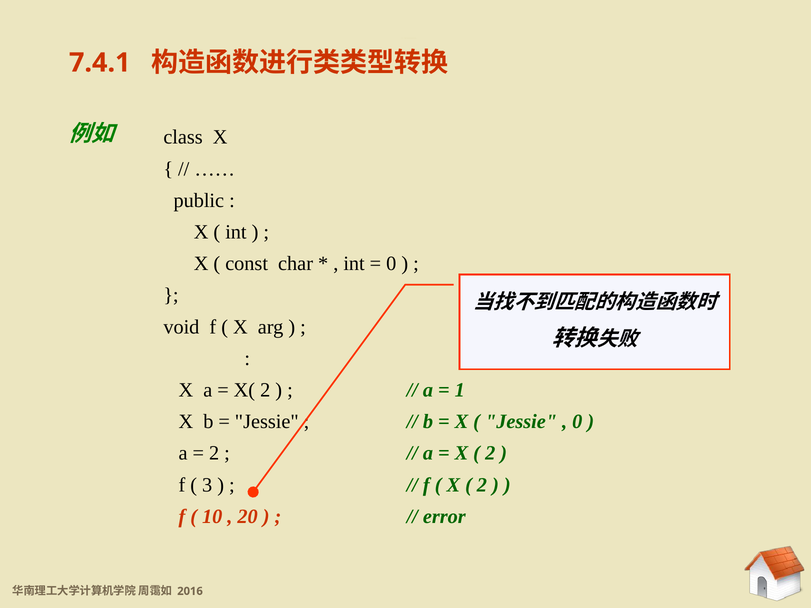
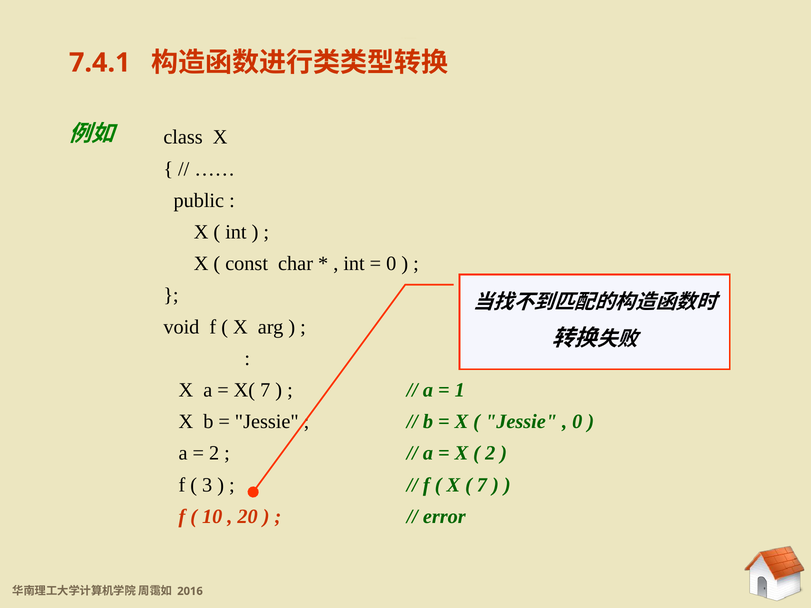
X( 2: 2 -> 7
2 at (482, 485): 2 -> 7
